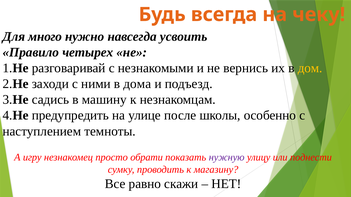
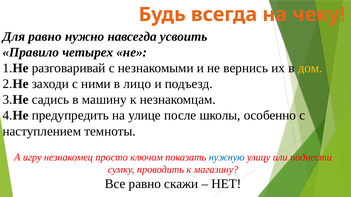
Для много: много -> равно
дома: дома -> лицо
обрати: обрати -> ключом
нужную colour: purple -> blue
